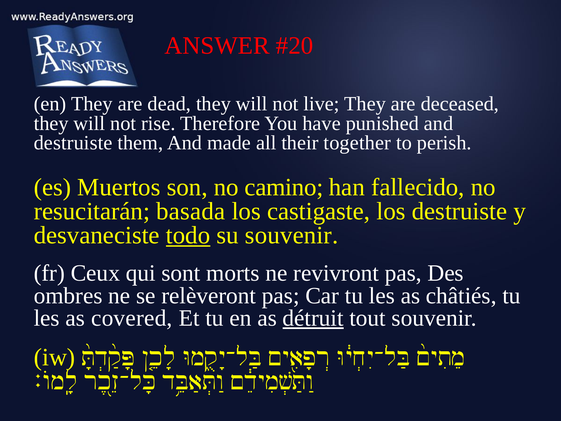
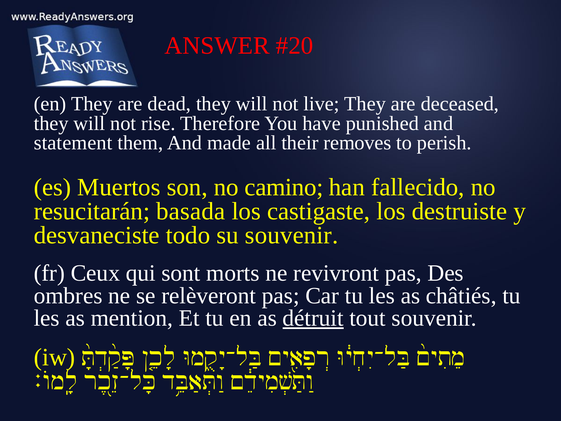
destruiste at (73, 143): destruiste -> statement
together: together -> removes
todo underline: present -> none
covered: covered -> mention
